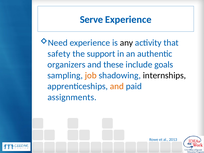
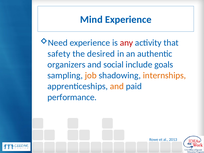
Serve: Serve -> Mind
any colour: black -> red
support: support -> desired
these: these -> social
internships colour: black -> orange
assignments: assignments -> performance
